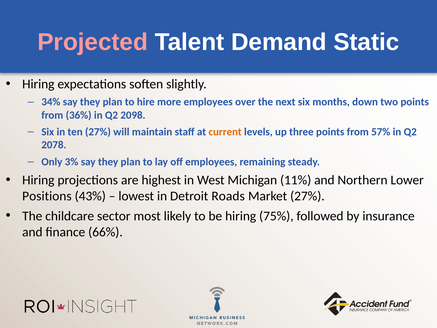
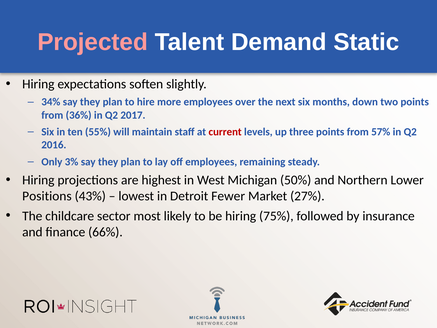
2098: 2098 -> 2017
ten 27%: 27% -> 55%
current colour: orange -> red
2078: 2078 -> 2016
11%: 11% -> 50%
Roads: Roads -> Fewer
